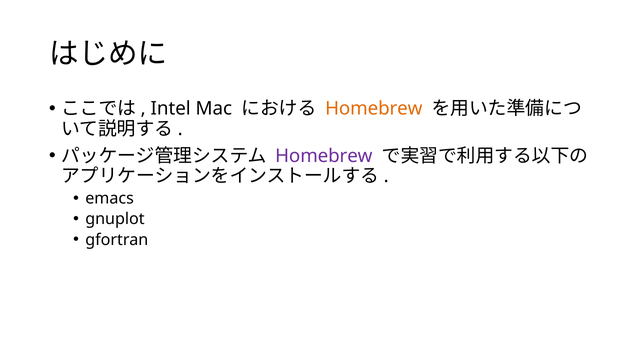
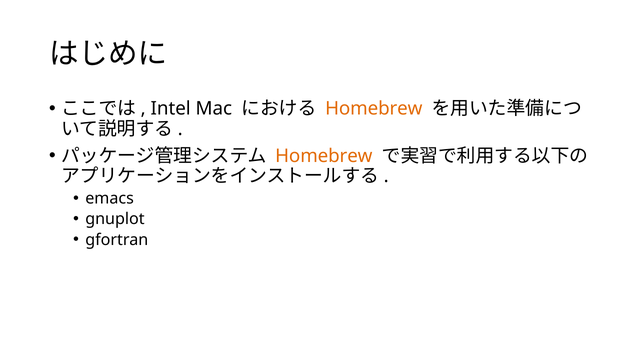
Homebrew at (324, 156) colour: purple -> orange
